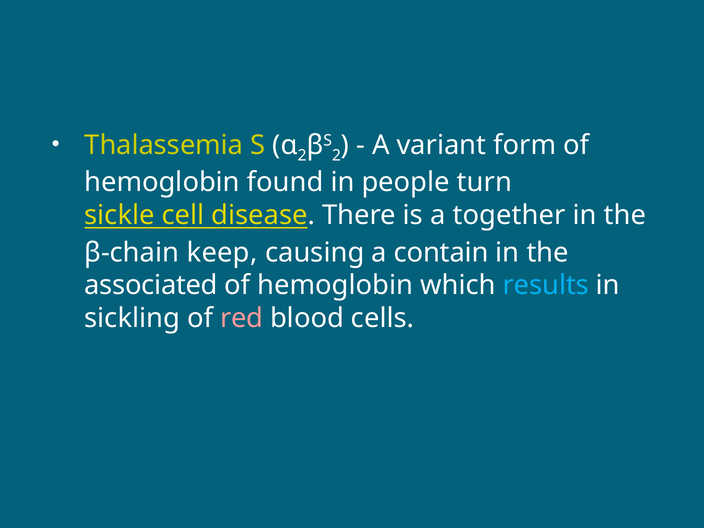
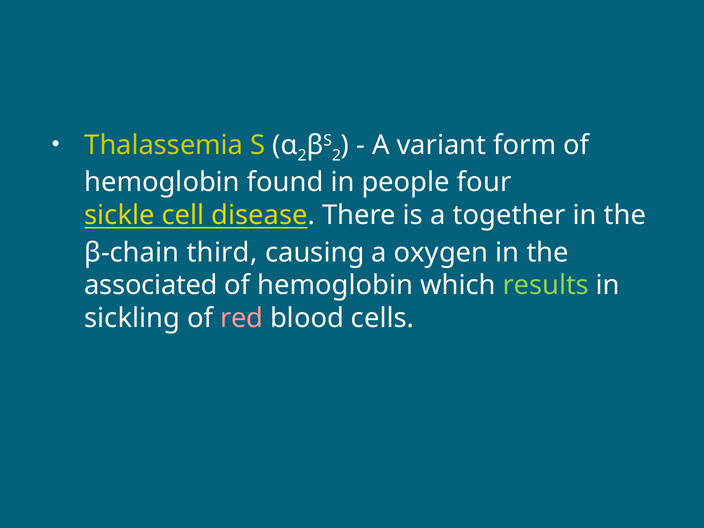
turn: turn -> four
keep: keep -> third
contain: contain -> oxygen
results colour: light blue -> light green
